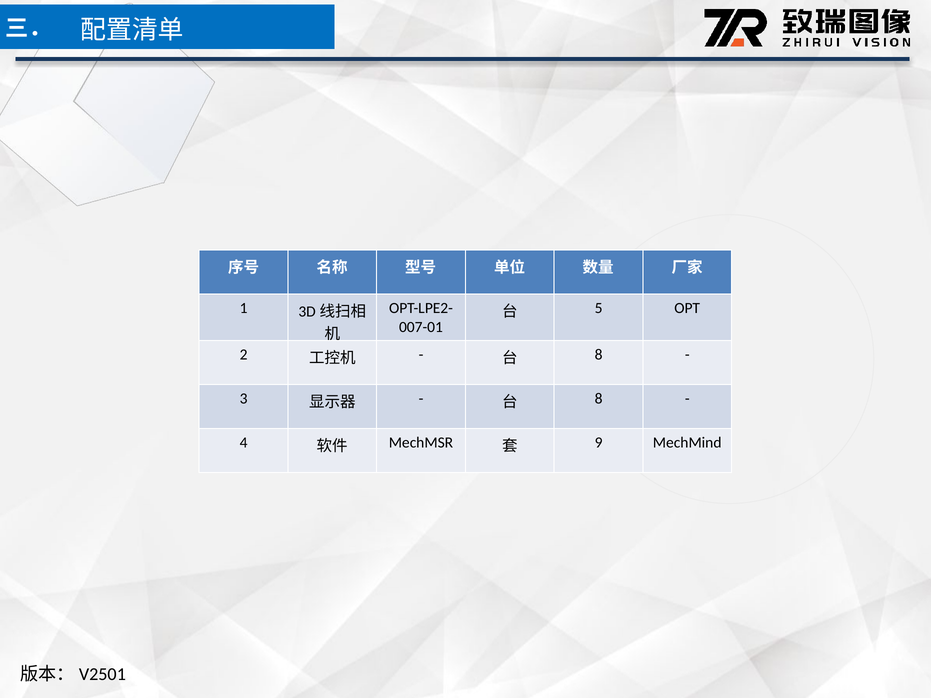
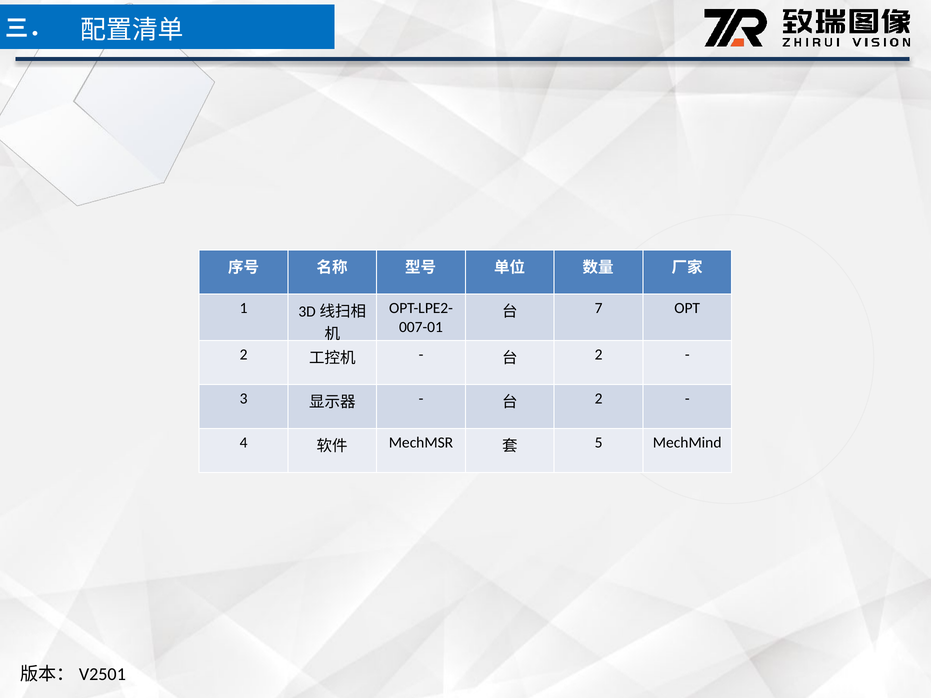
5: 5 -> 7
8 at (599, 355): 8 -> 2
8 at (599, 399): 8 -> 2
9: 9 -> 5
